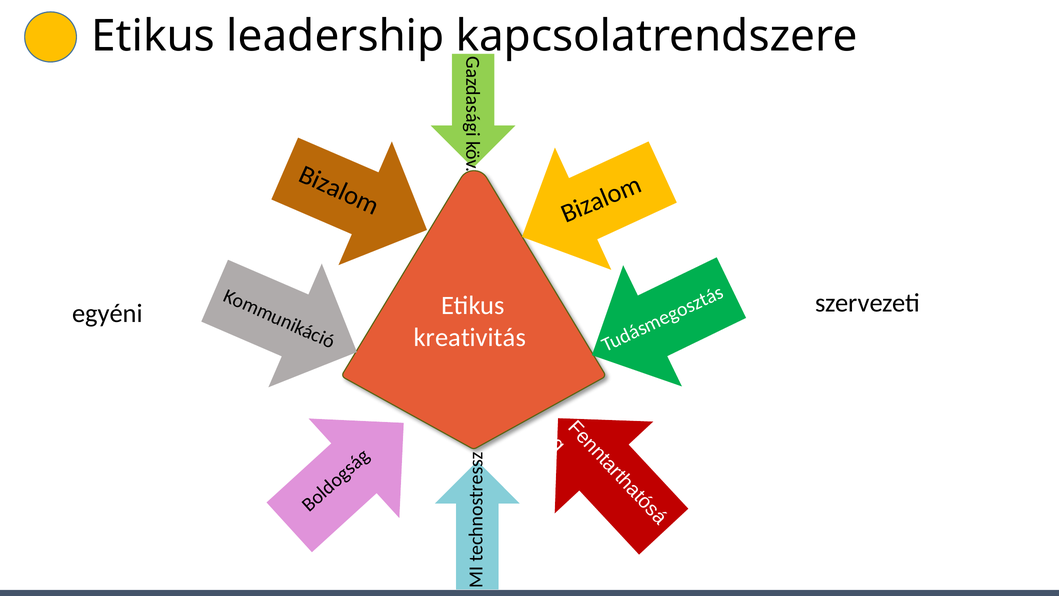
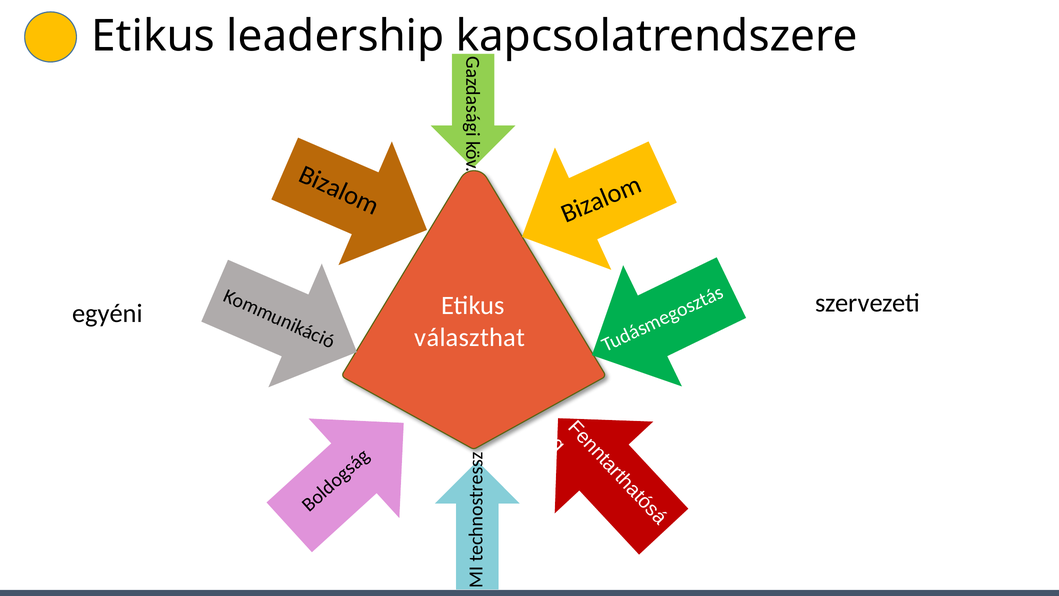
kreativitás: kreativitás -> választhat
